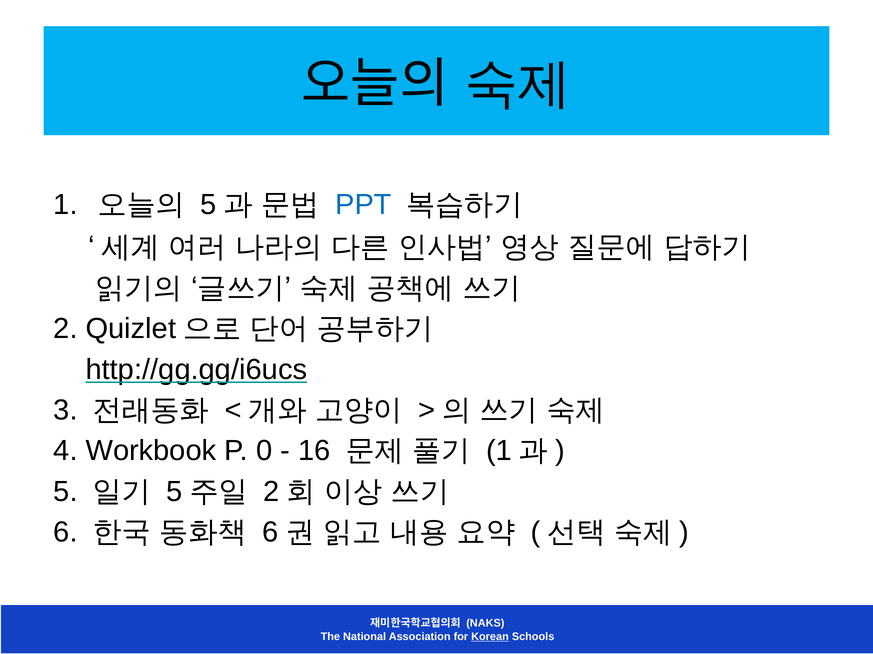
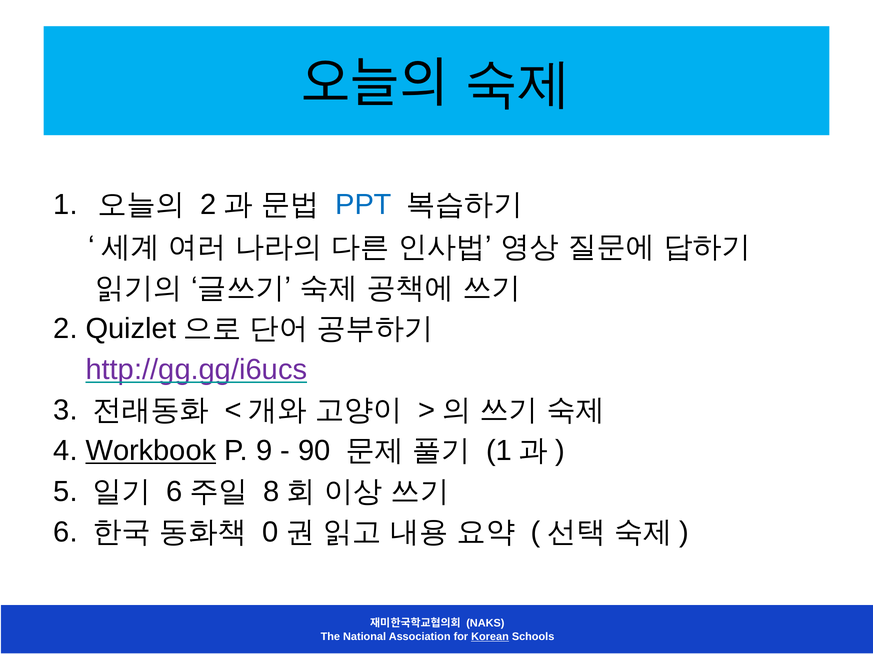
5 at (209, 205): 5 -> 2
http://gg.gg/i6ucs colour: black -> purple
Workbook underline: none -> present
0: 0 -> 9
16: 16 -> 90
5 at (175, 492): 5 -> 6
2 at (271, 492): 2 -> 8
6 at (271, 533): 6 -> 0
